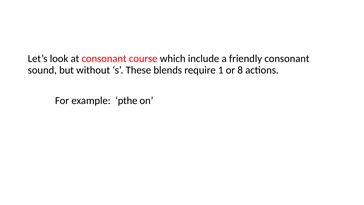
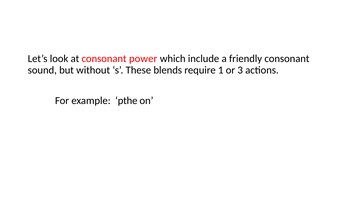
course: course -> power
8: 8 -> 3
